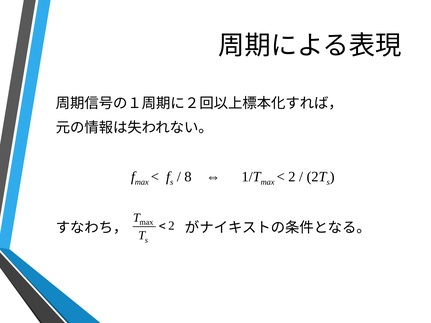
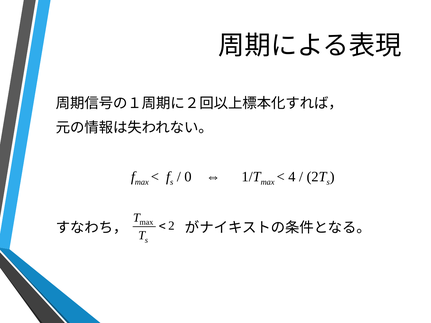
8: 8 -> 0
2 at (292, 177): 2 -> 4
